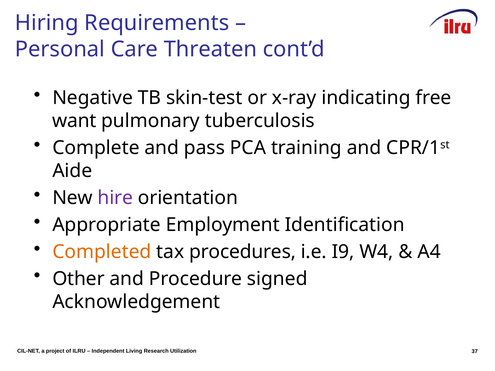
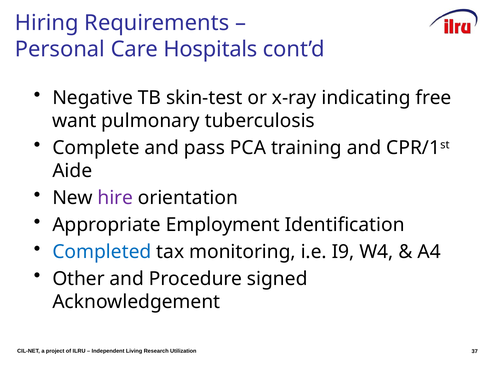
Threaten: Threaten -> Hospitals
Completed colour: orange -> blue
procedures: procedures -> monitoring
